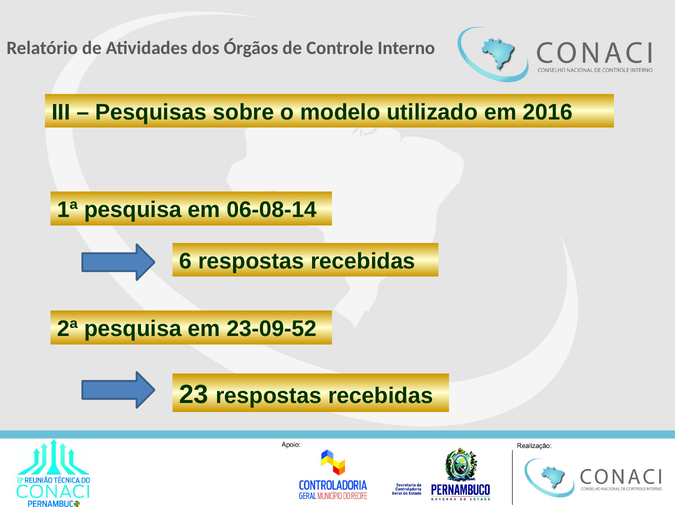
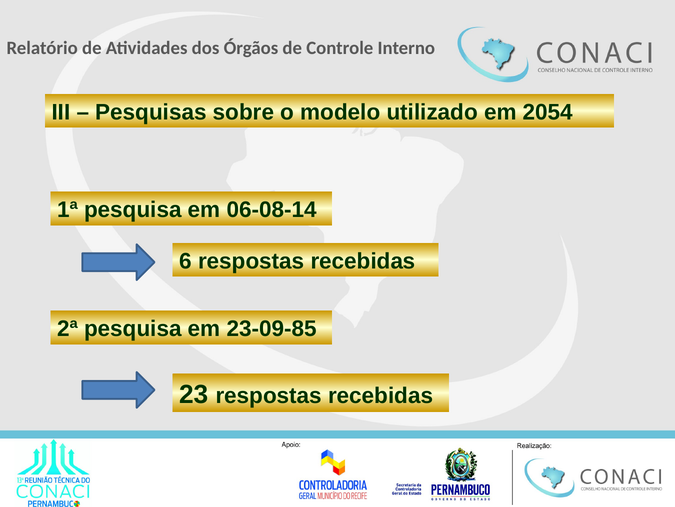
2016: 2016 -> 2054
23-09-52: 23-09-52 -> 23-09-85
